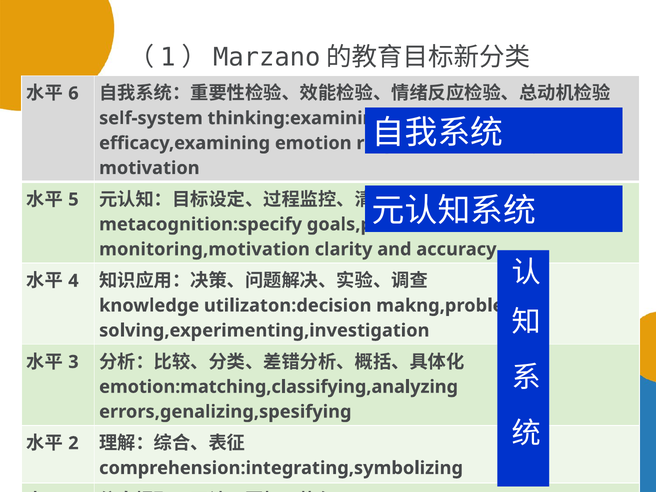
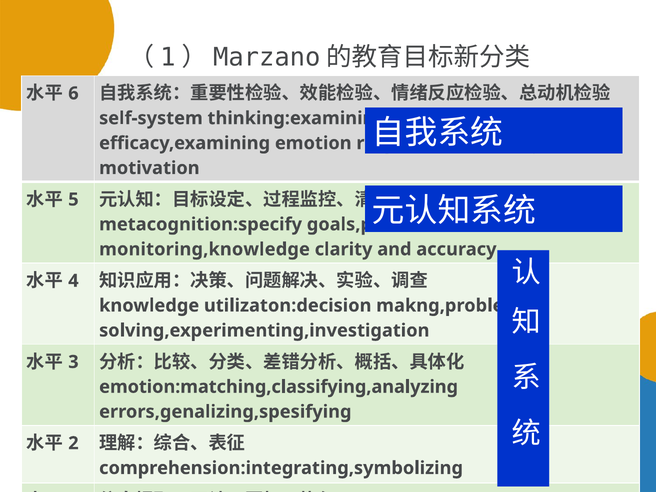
monitoring,motivation: monitoring,motivation -> monitoring,knowledge
